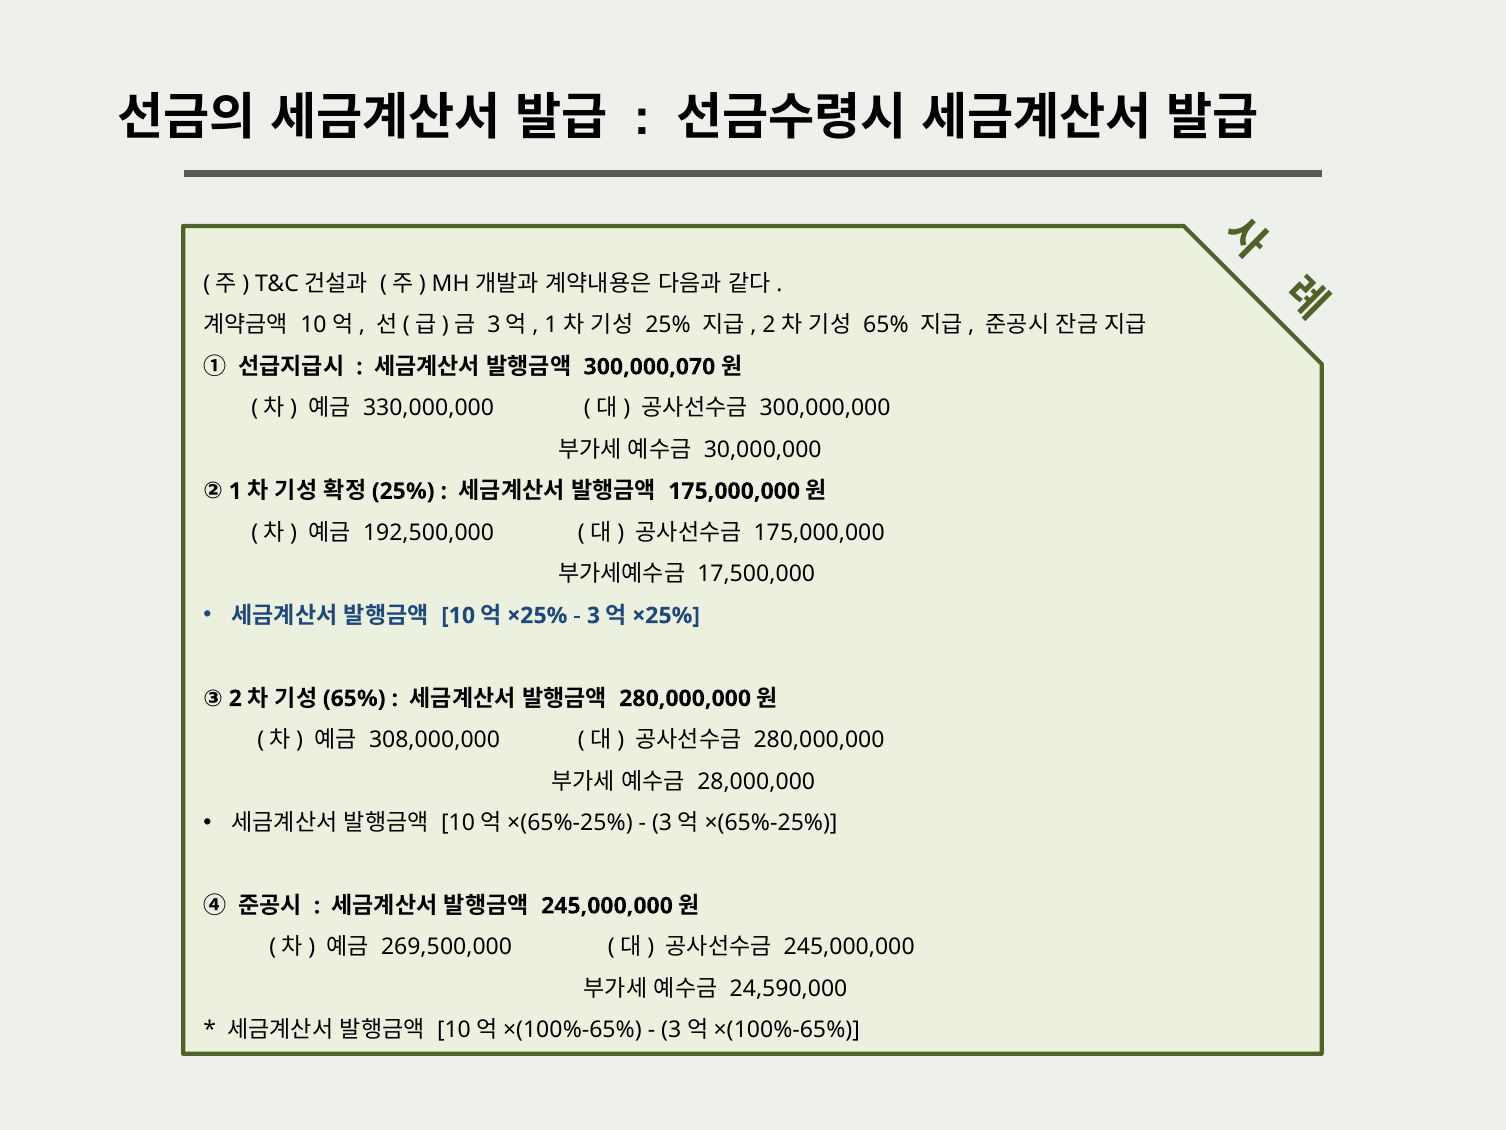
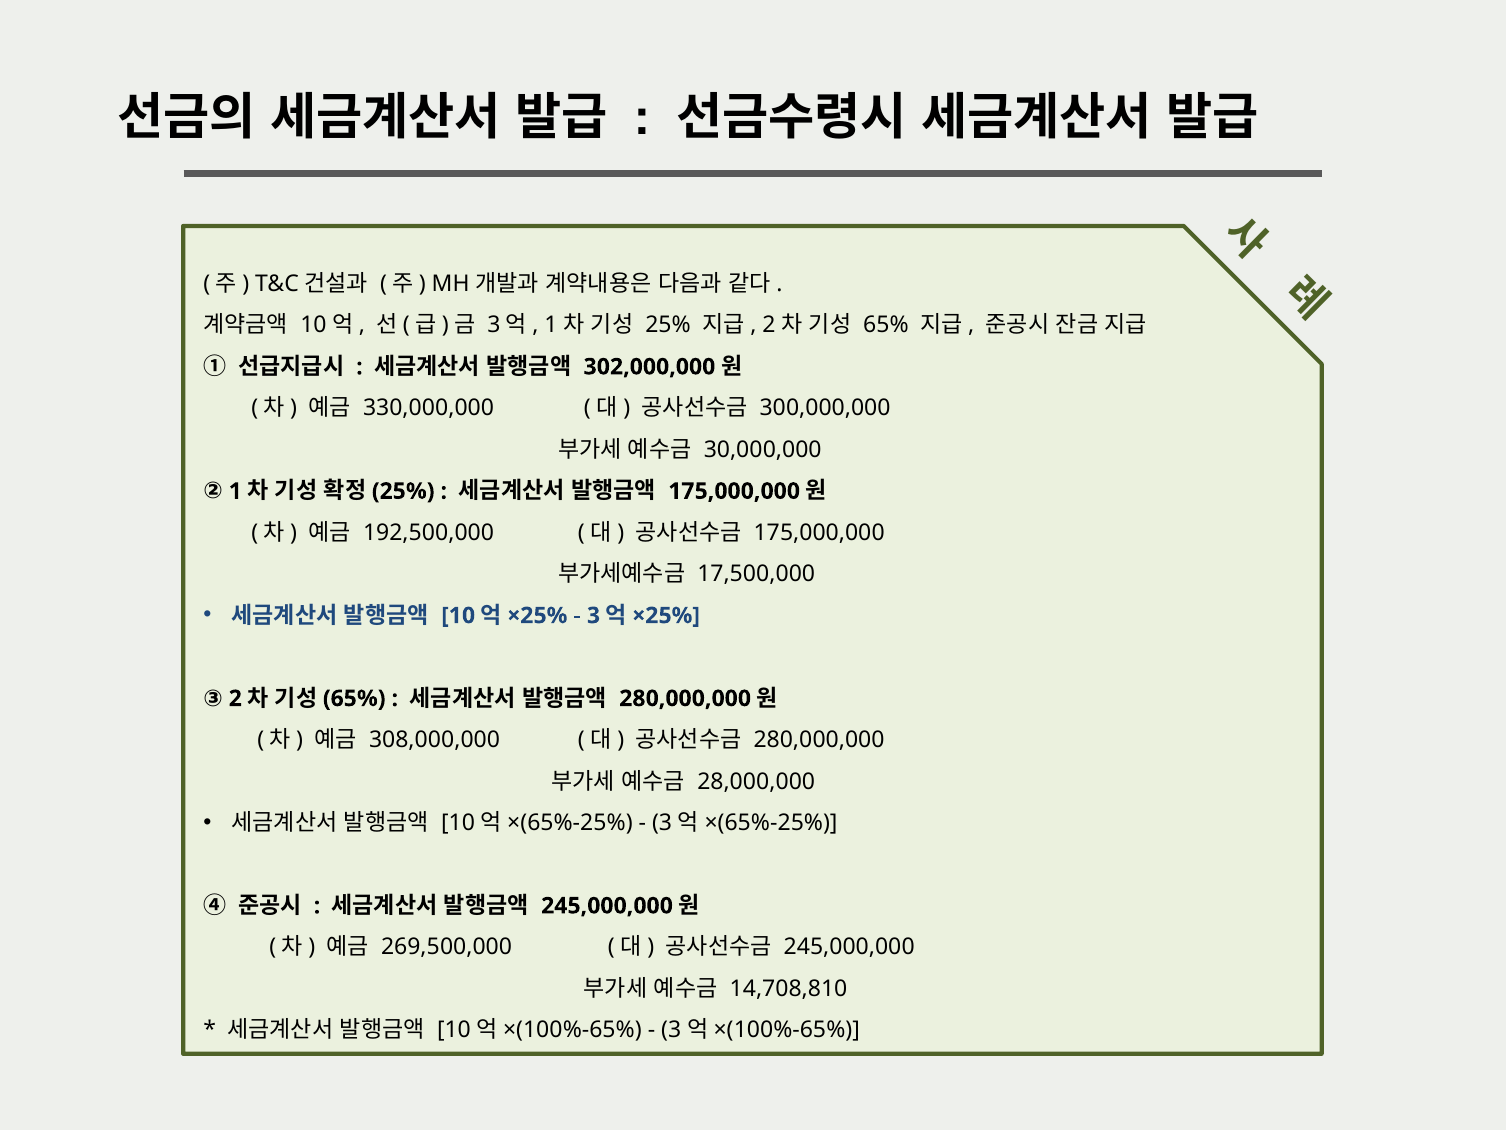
300,000,070: 300,000,070 -> 302,000,000
24,590,000: 24,590,000 -> 14,708,810
